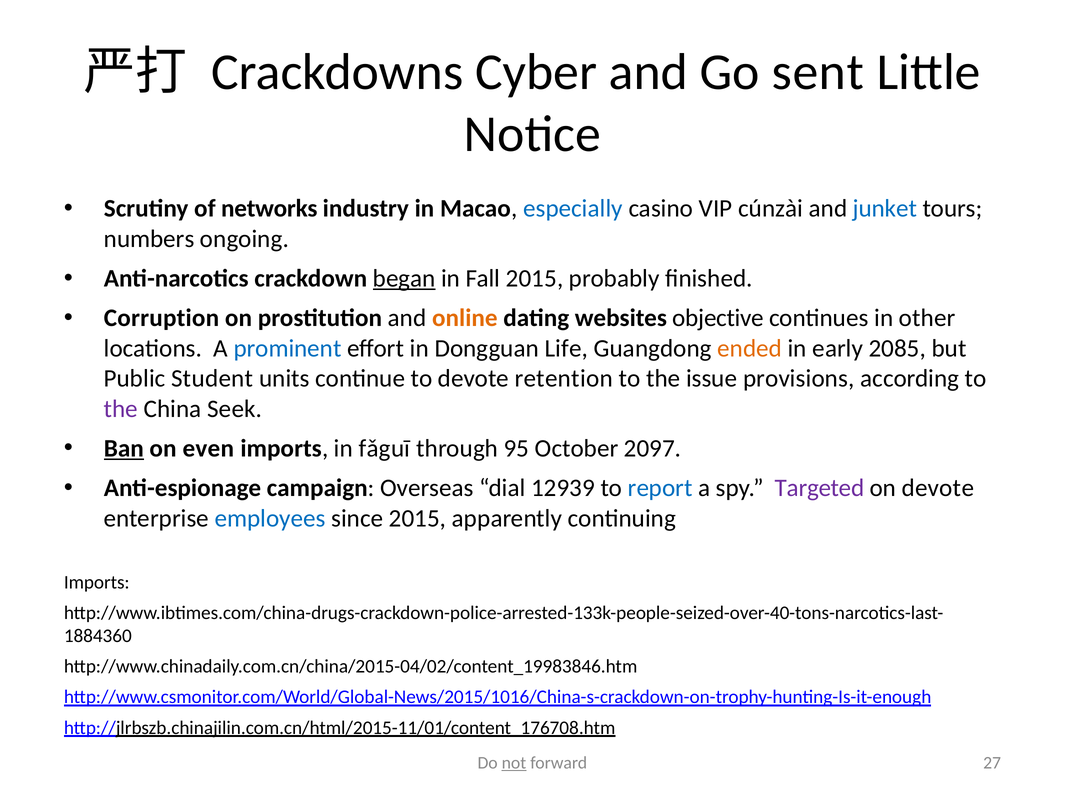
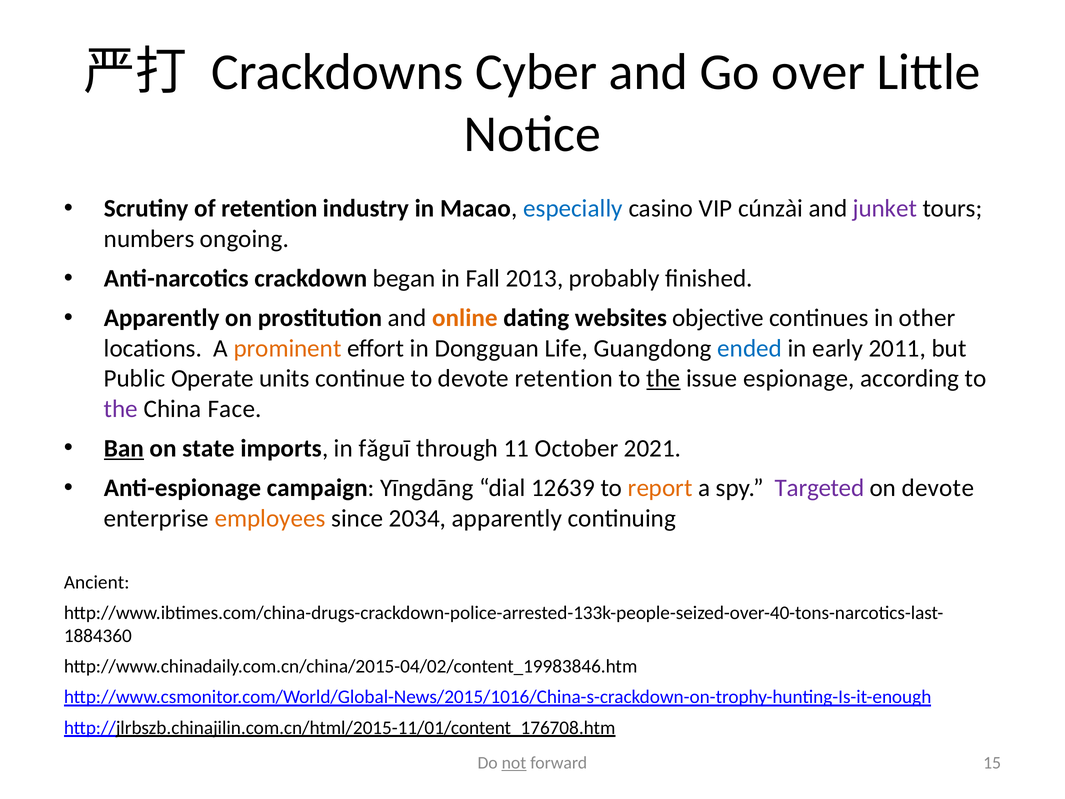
sent: sent -> over
of networks: networks -> retention
junket colour: blue -> purple
began underline: present -> none
Fall 2015: 2015 -> 2013
Corruption at (161, 318): Corruption -> Apparently
prominent colour: blue -> orange
ended colour: orange -> blue
2085: 2085 -> 2011
Student: Student -> Operate
the at (663, 378) underline: none -> present
provisions: provisions -> espionage
Seek: Seek -> Face
even: even -> state
95: 95 -> 11
2097: 2097 -> 2021
Overseas: Overseas -> Yīngdāng
12939: 12939 -> 12639
report colour: blue -> orange
employees colour: blue -> orange
since 2015: 2015 -> 2034
Imports at (97, 582): Imports -> Ancient
27: 27 -> 15
